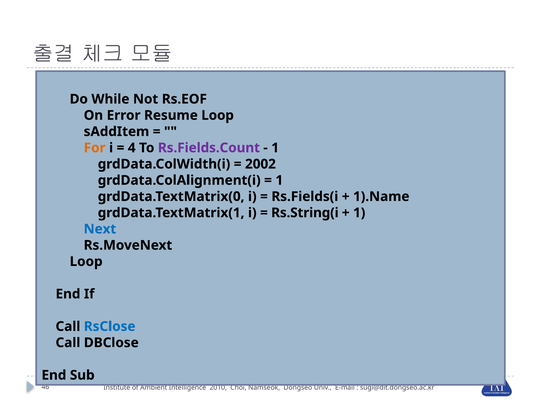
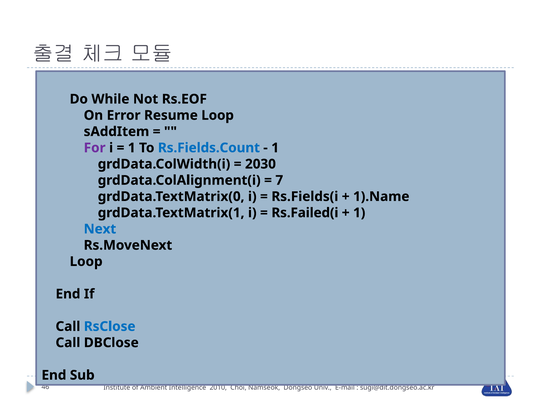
For colour: orange -> purple
4 at (132, 148): 4 -> 1
Rs.Fields.Count colour: purple -> blue
2002: 2002 -> 2030
1 at (279, 180): 1 -> 7
Rs.String(i: Rs.String(i -> Rs.Failed(i
